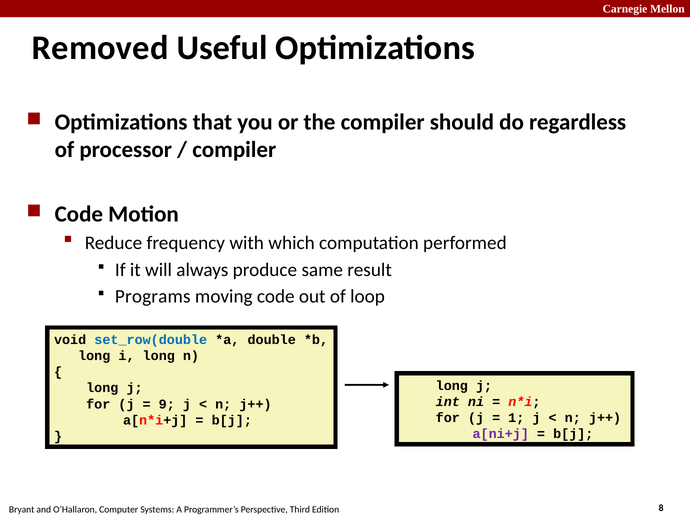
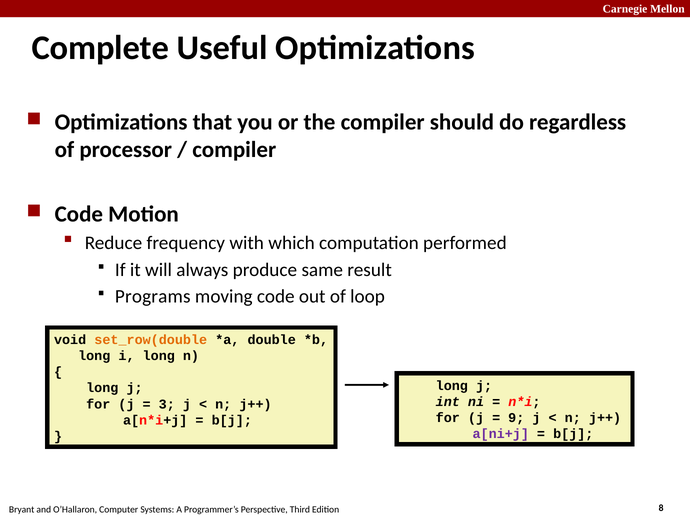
Removed: Removed -> Complete
set_row(double colour: blue -> orange
9: 9 -> 3
1: 1 -> 9
